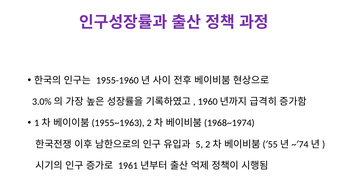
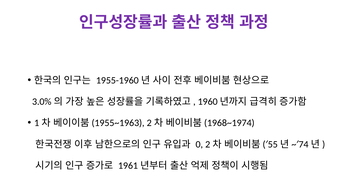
5: 5 -> 0
